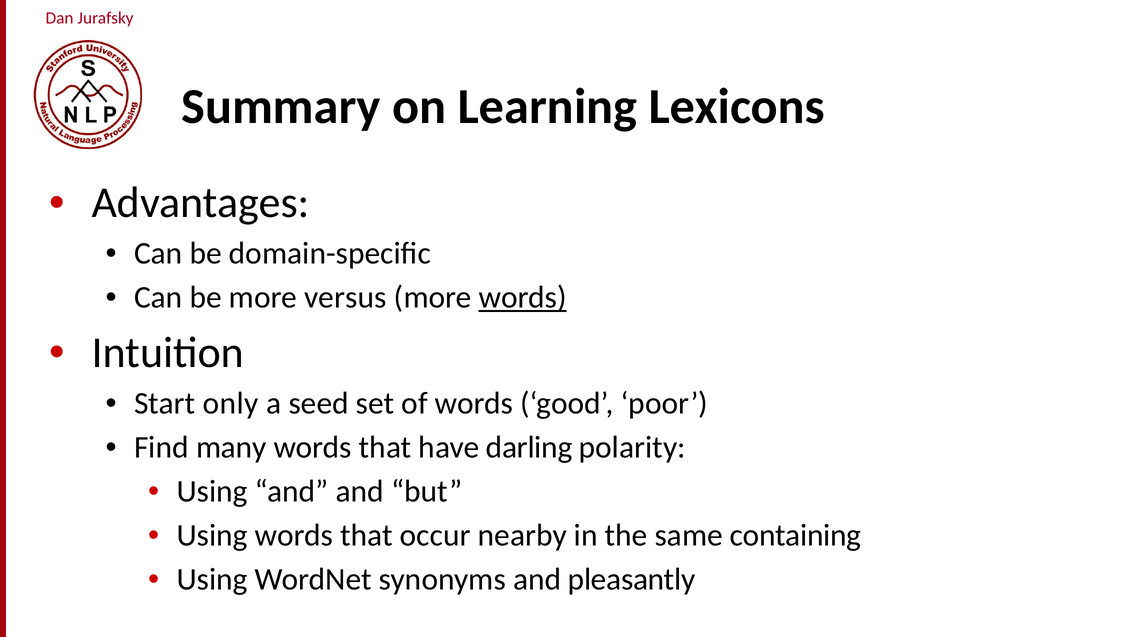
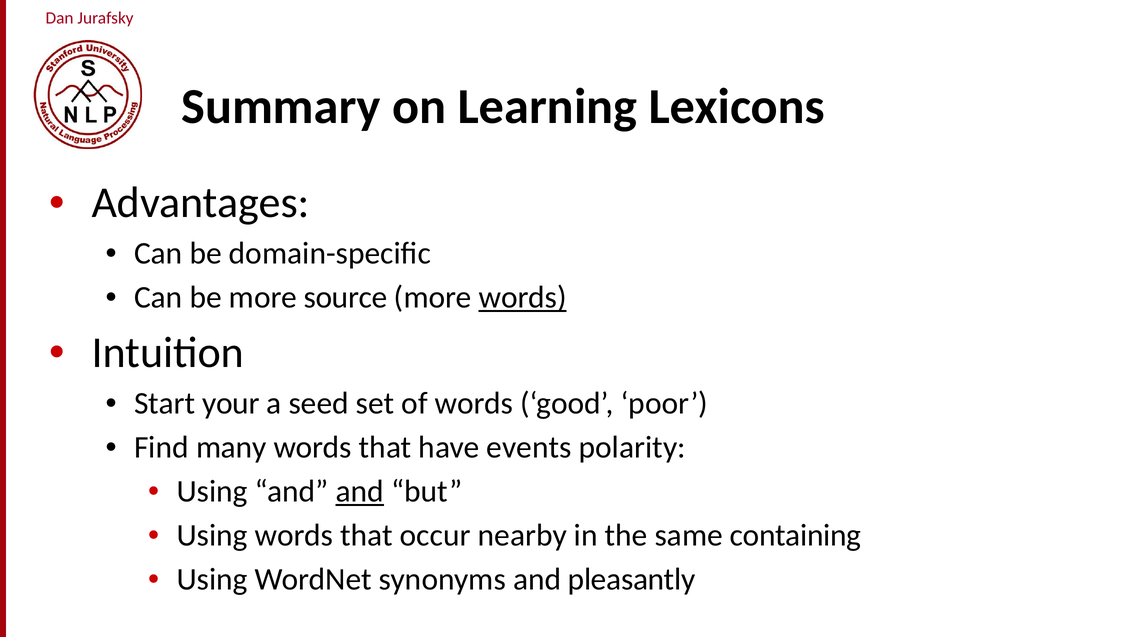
versus: versus -> source
only: only -> your
darling: darling -> events
and at (360, 492) underline: none -> present
